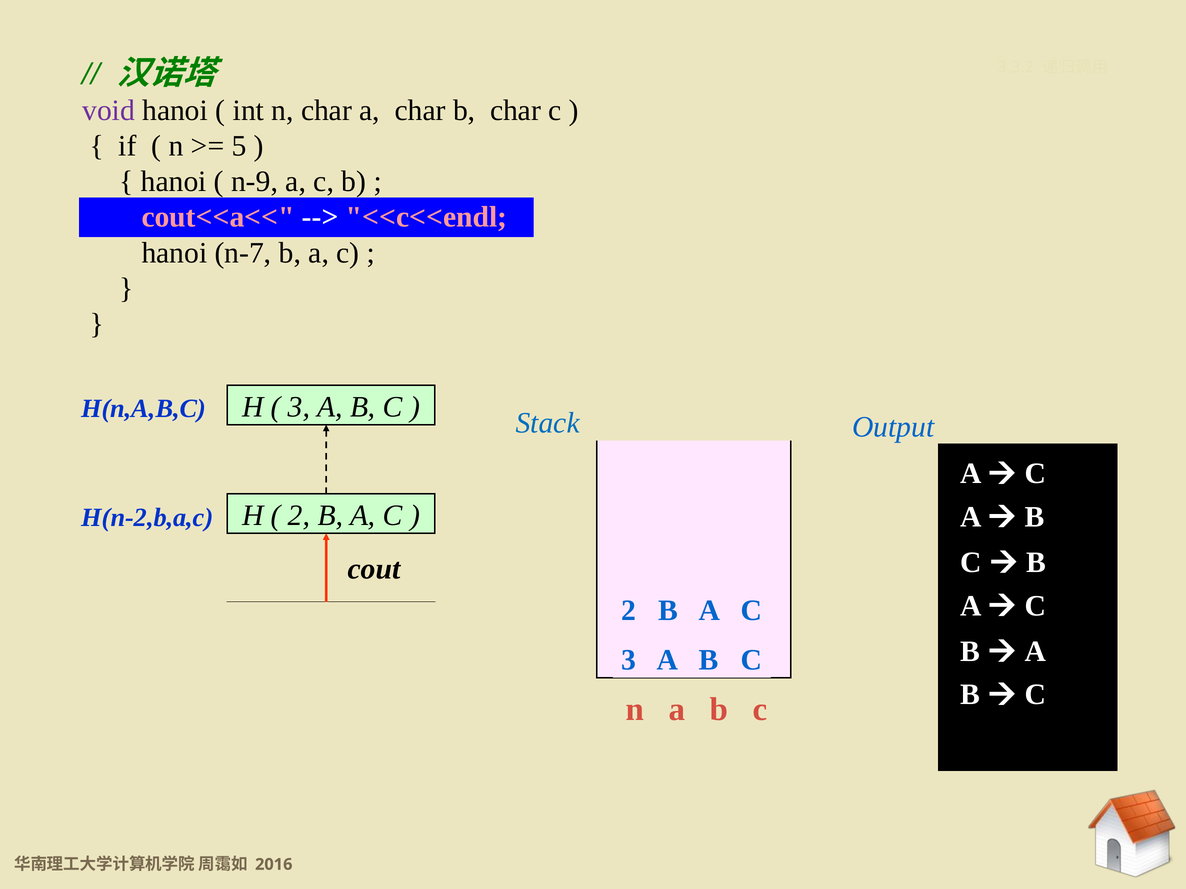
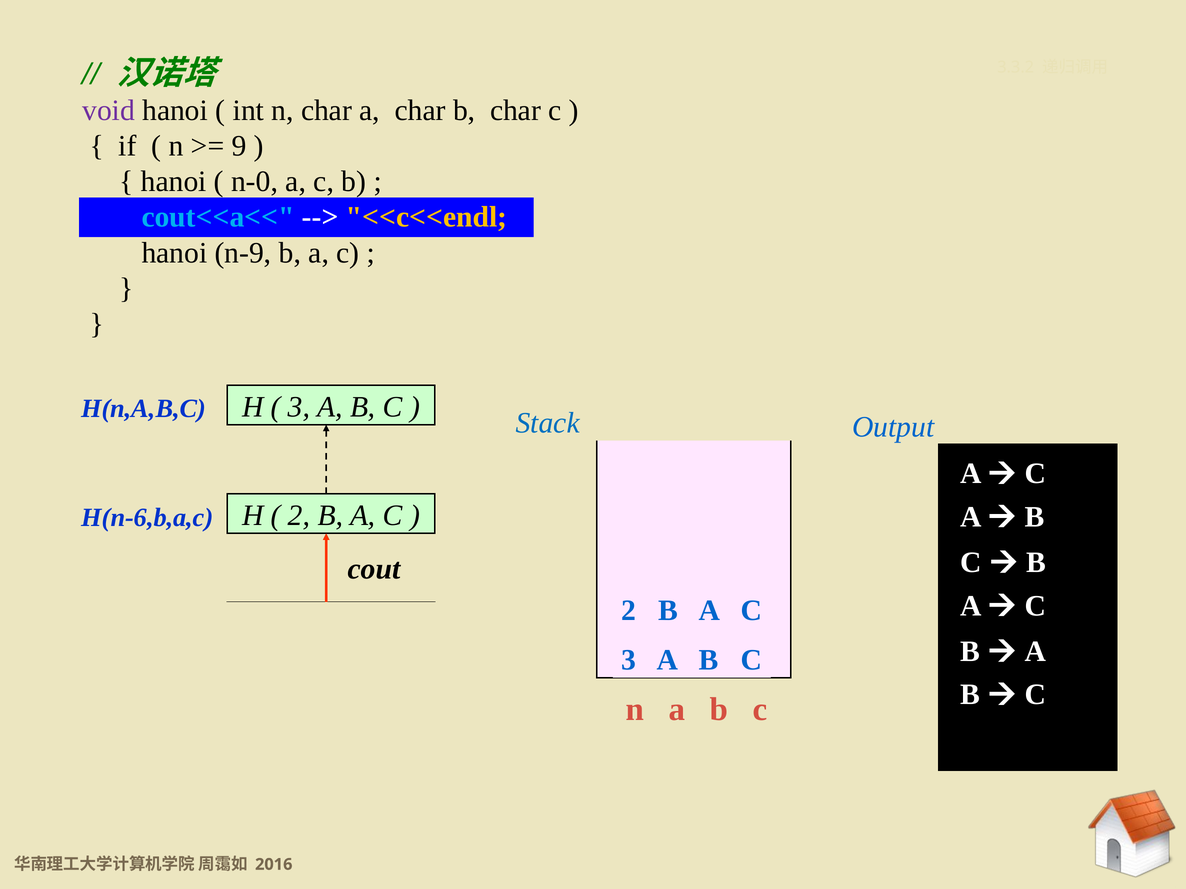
5: 5 -> 9
n-9: n-9 -> n-0
cout<<a<< colour: pink -> light blue
<<c<<endl colour: pink -> yellow
n-7: n-7 -> n-9
H(n-2,b,a,c: H(n-2,b,a,c -> H(n-6,b,a,c
